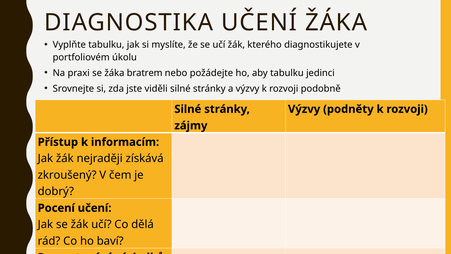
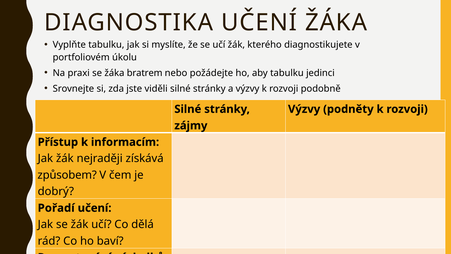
zkroušený: zkroušený -> způsobem
Pocení: Pocení -> Pořadí
